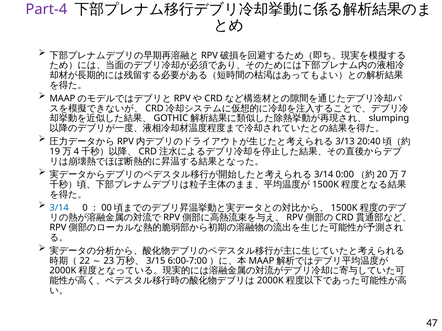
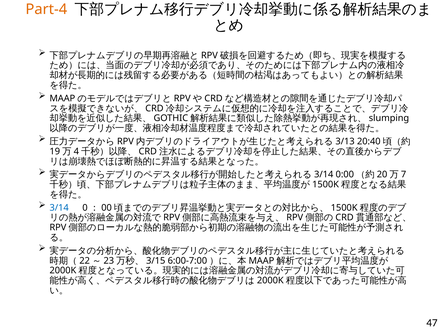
Part-4 colour: purple -> orange
